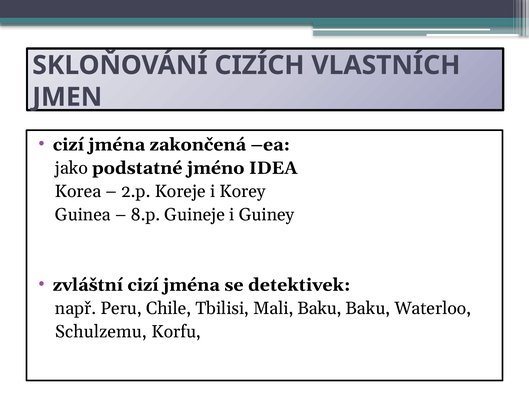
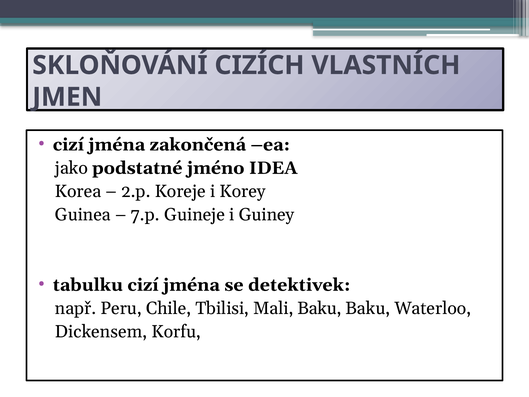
8.p: 8.p -> 7.p
zvláštní: zvláštní -> tabulku
Schulzemu: Schulzemu -> Dickensem
